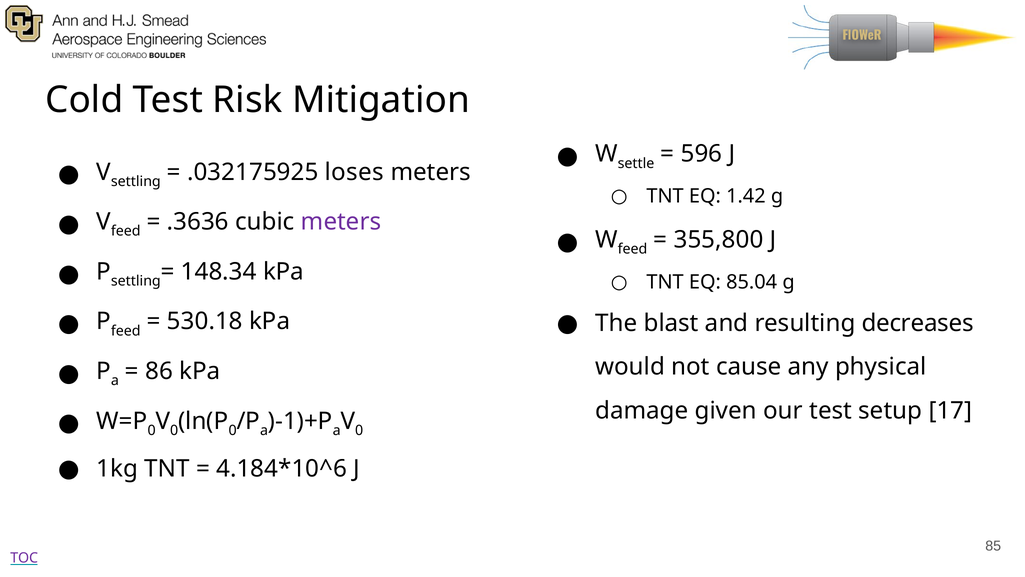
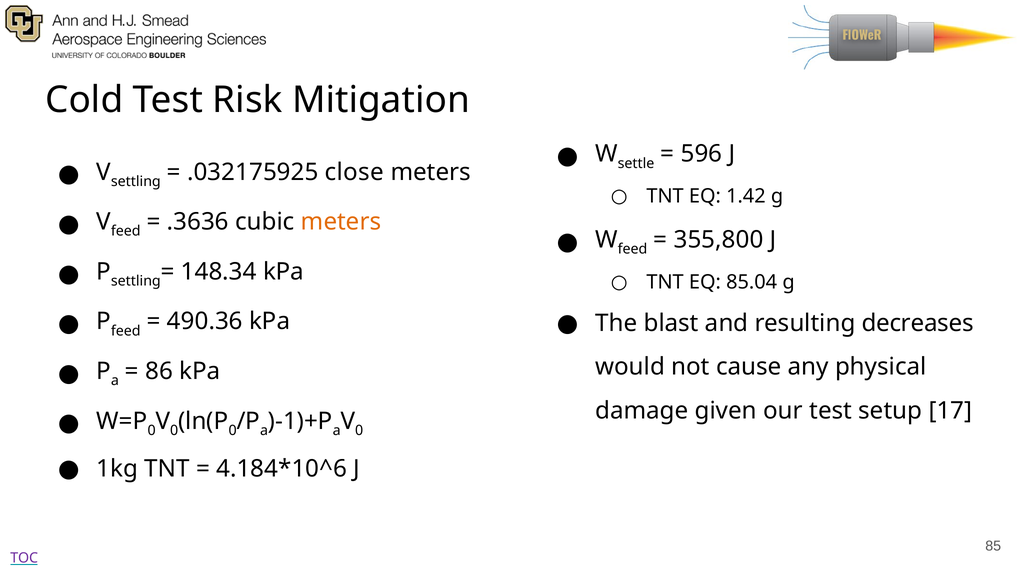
loses: loses -> close
meters at (341, 222) colour: purple -> orange
530.18: 530.18 -> 490.36
